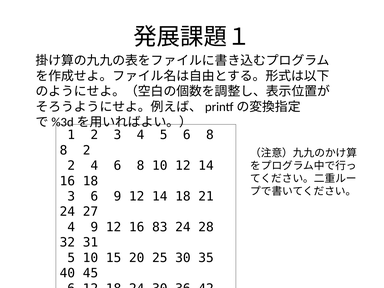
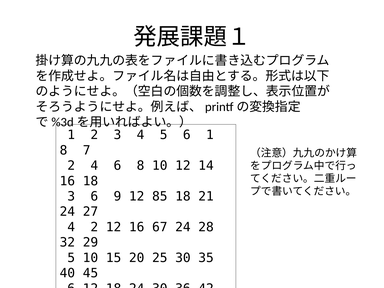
5 6 8: 8 -> 1
8 2: 2 -> 7
9 12 14: 14 -> 85
4 9: 9 -> 2
83: 83 -> 67
31: 31 -> 29
